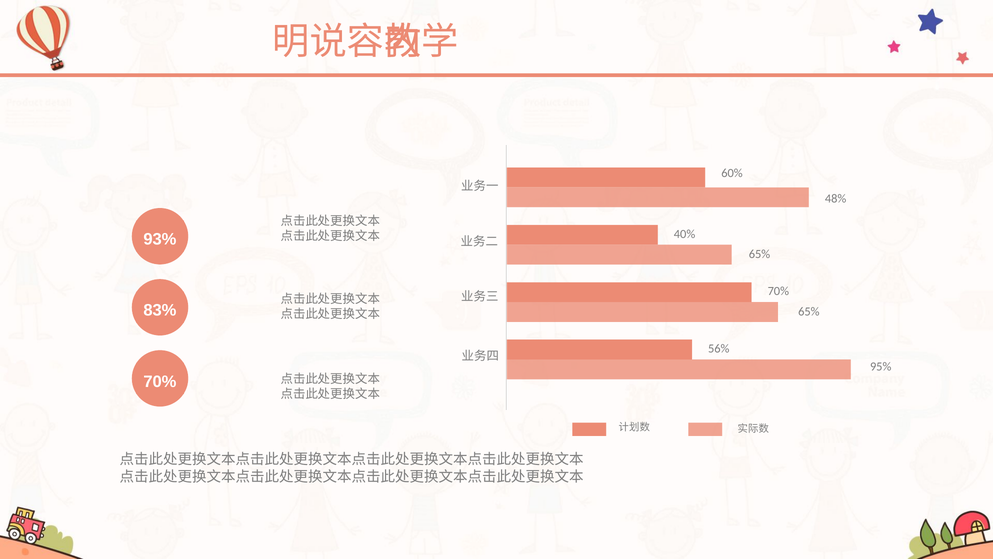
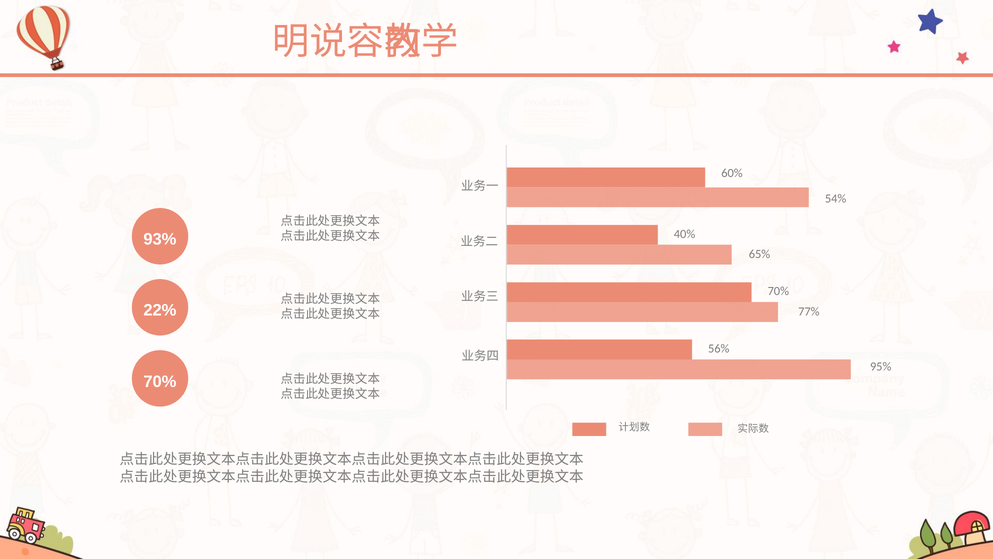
48%: 48% -> 54%
83%: 83% -> 22%
65% at (809, 312): 65% -> 77%
